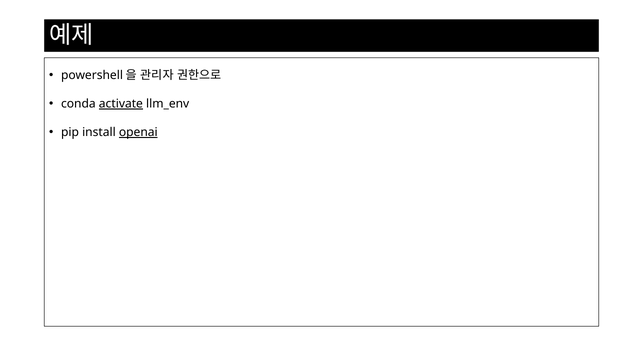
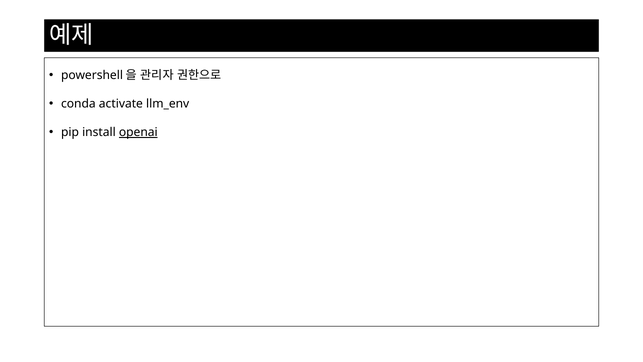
activate underline: present -> none
